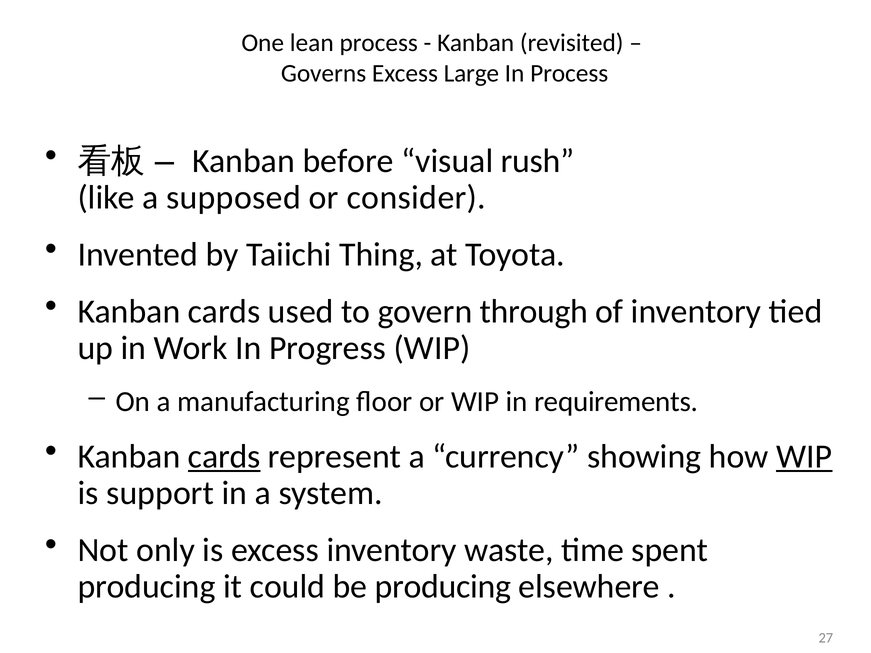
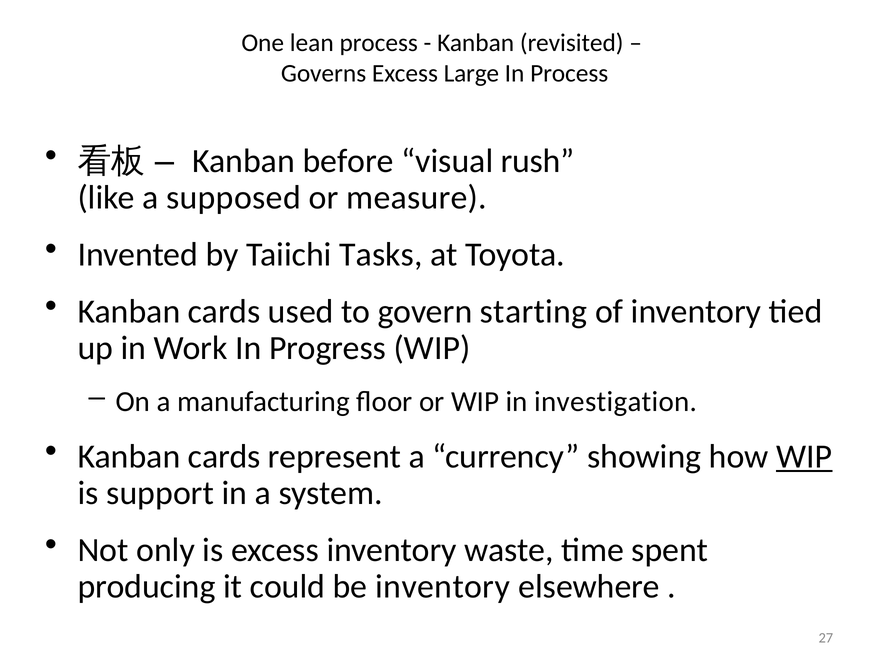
consider: consider -> measure
Thing: Thing -> Tasks
through: through -> starting
requirements: requirements -> investigation
cards at (224, 457) underline: present -> none
be producing: producing -> inventory
